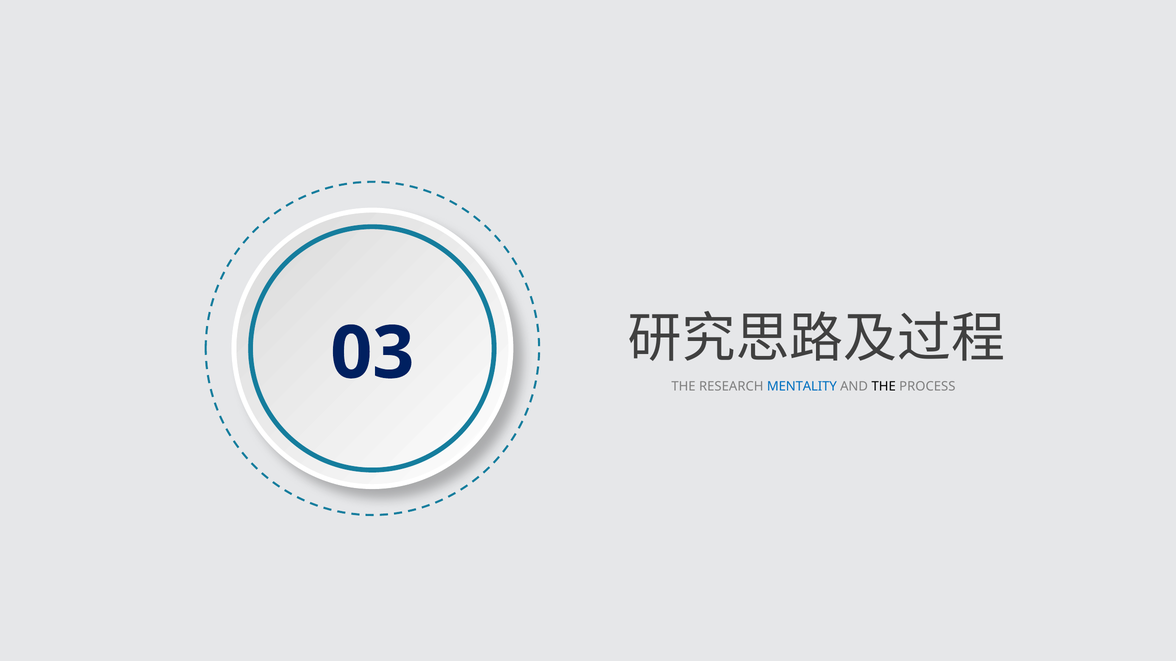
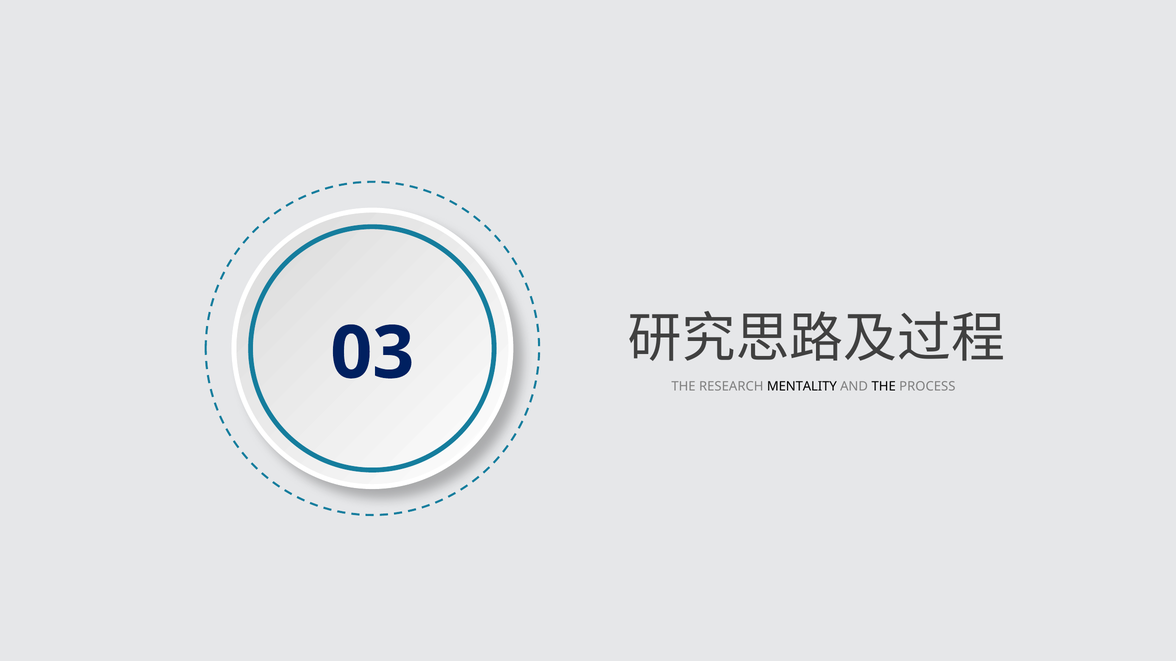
MENTALITY colour: blue -> black
